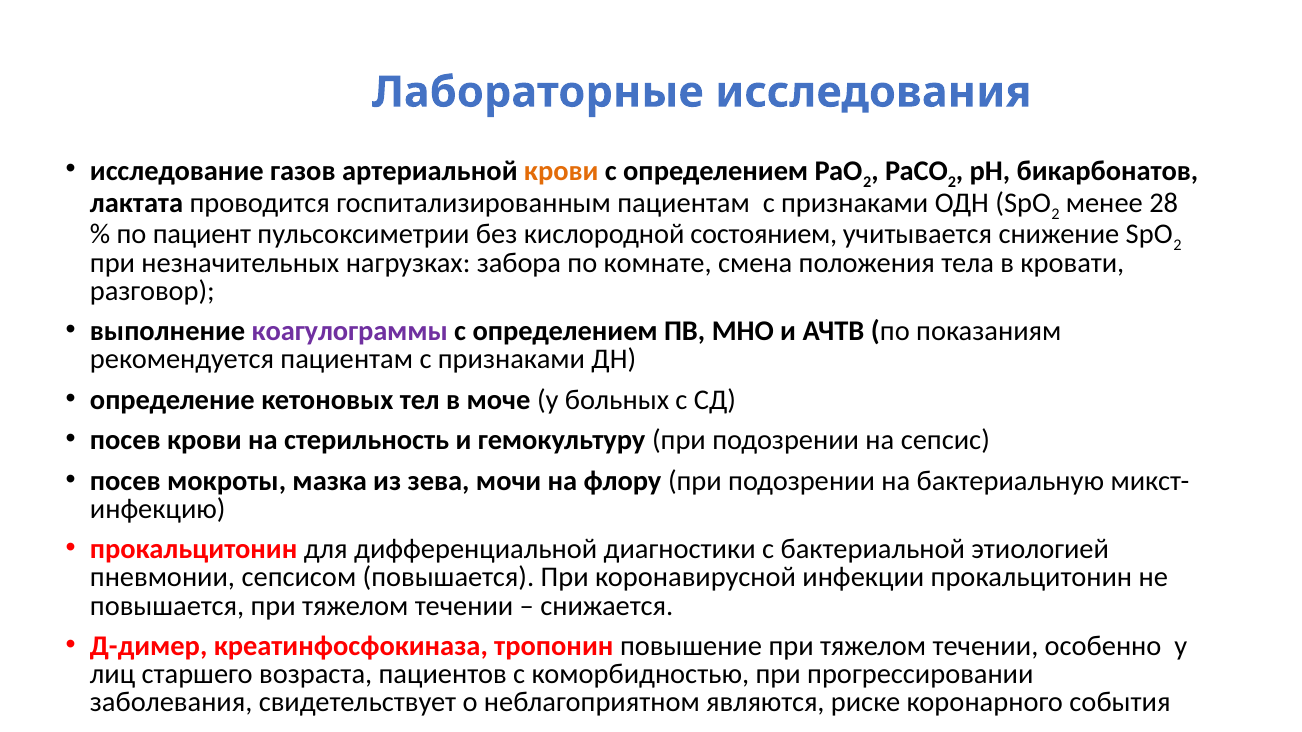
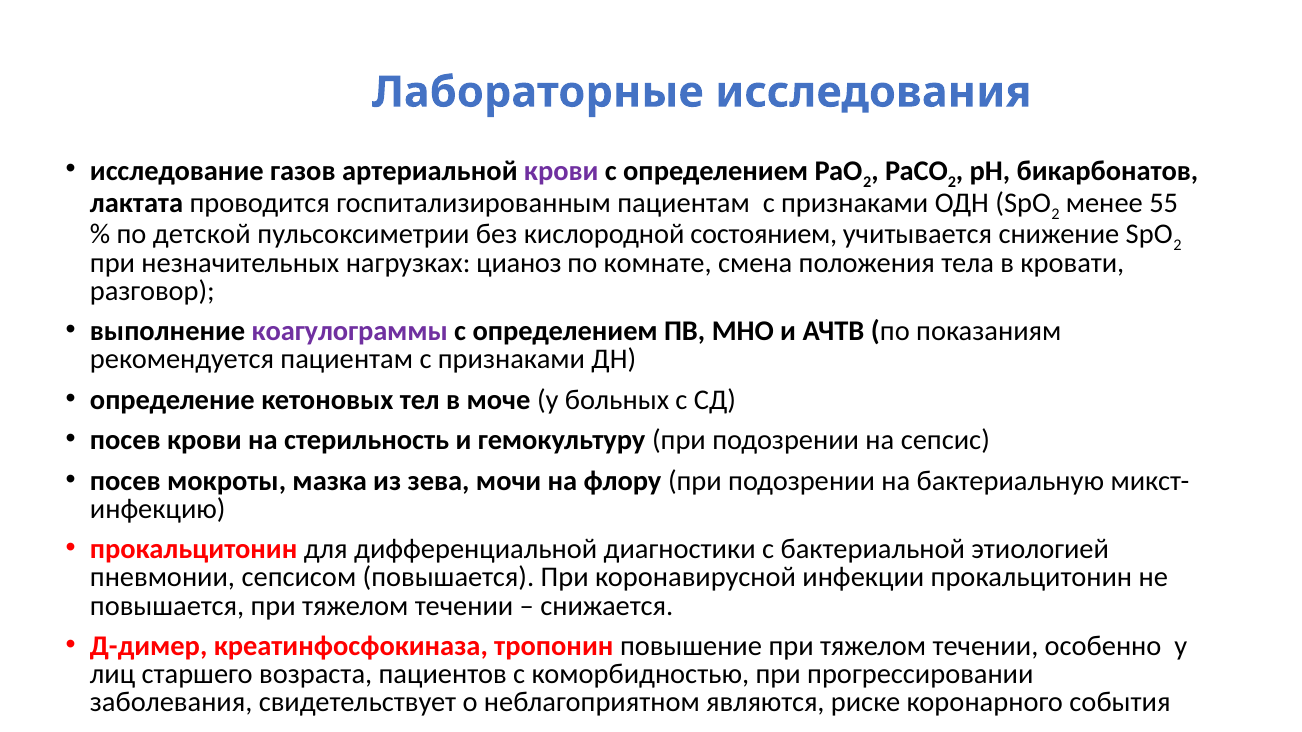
крови at (561, 172) colour: orange -> purple
28: 28 -> 55
пациент: пациент -> детской
забора: забора -> цианоз
